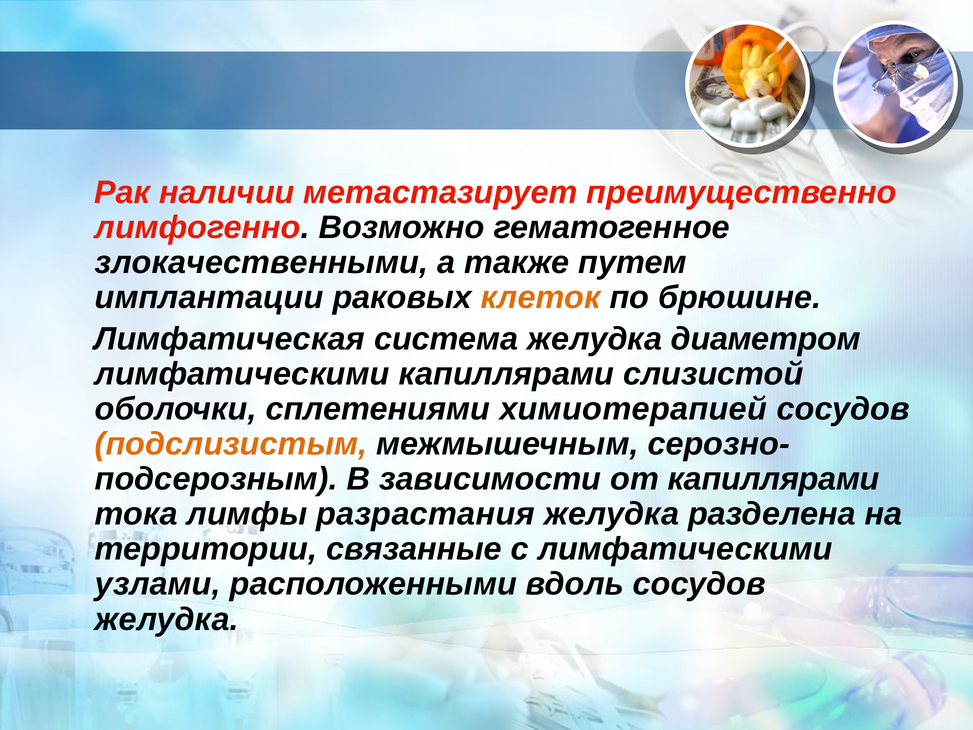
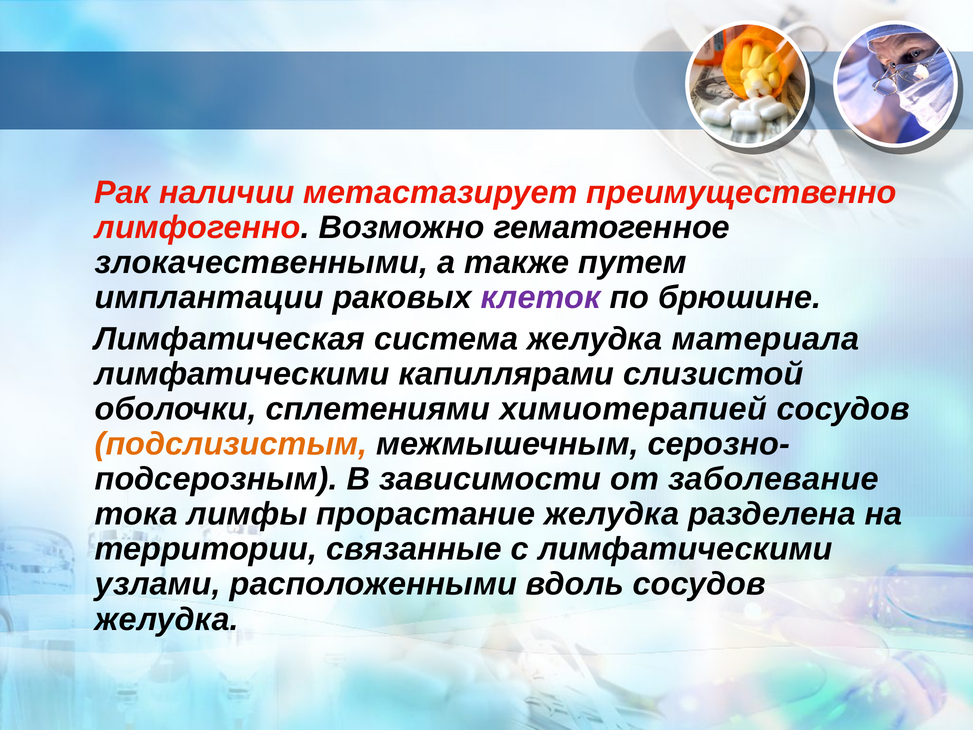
клеток colour: orange -> purple
диаметром: диаметром -> материала
от капиллярами: капиллярами -> заболевание
разрастания: разрастания -> прорастание
